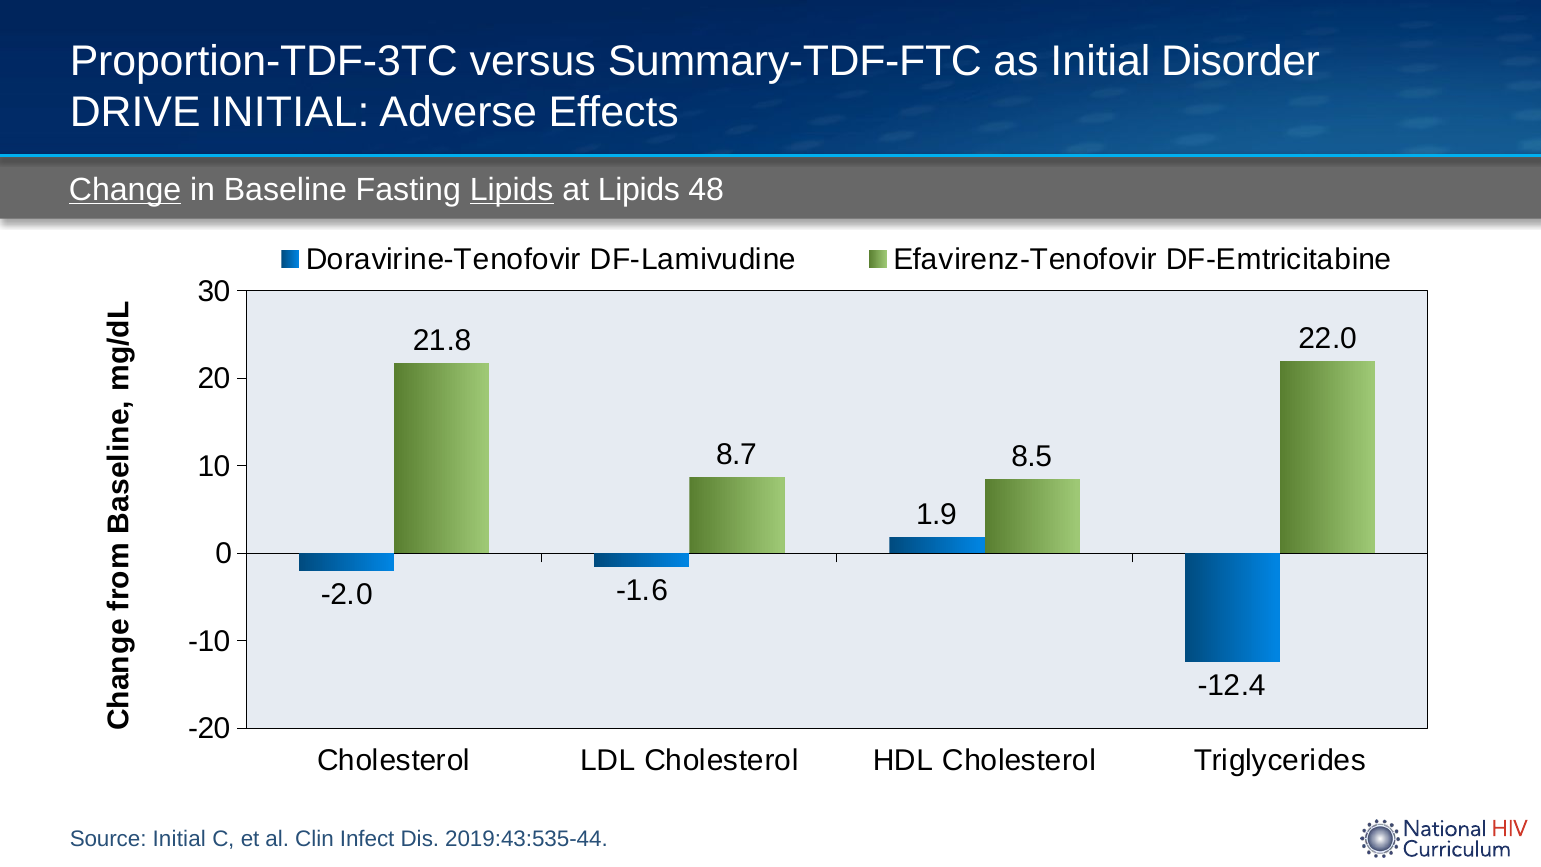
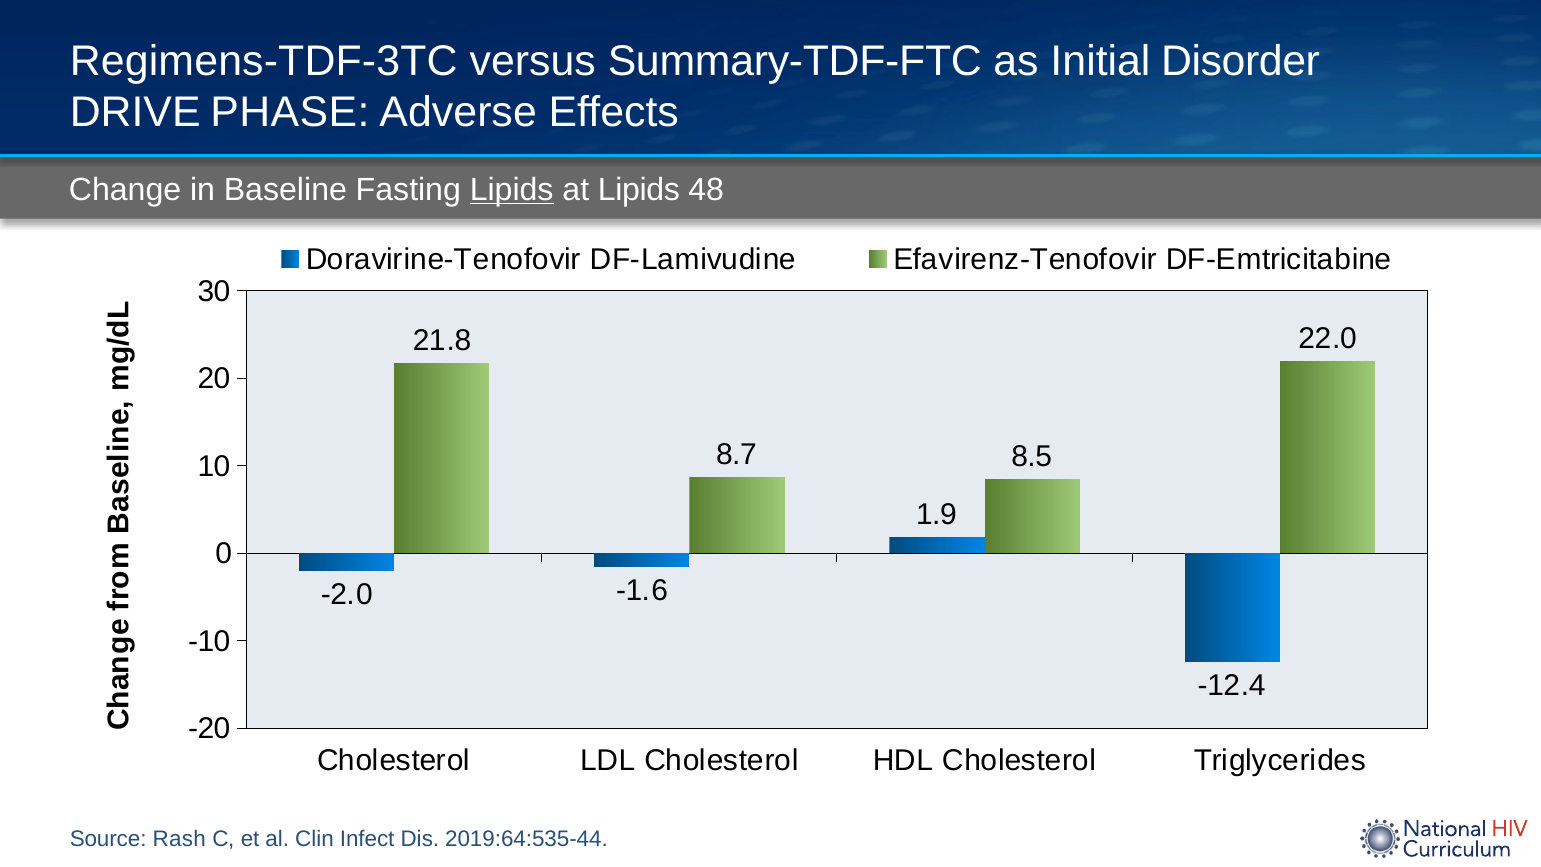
Proportion-TDF-3TC: Proportion-TDF-3TC -> Regimens-TDF-3TC
DRIVE INITIAL: INITIAL -> PHASE
Change underline: present -> none
Source Initial: Initial -> Rash
2019:43:535-44: 2019:43:535-44 -> 2019:64:535-44
